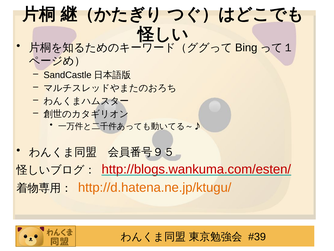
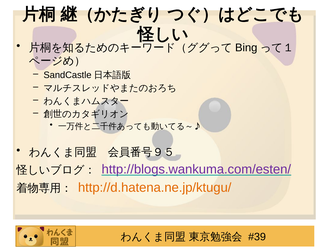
http://blogs.wankuma.com/esten/ colour: red -> purple
